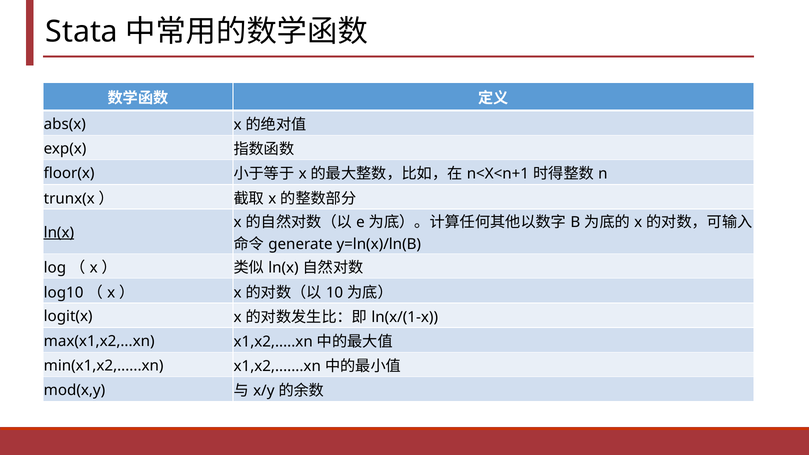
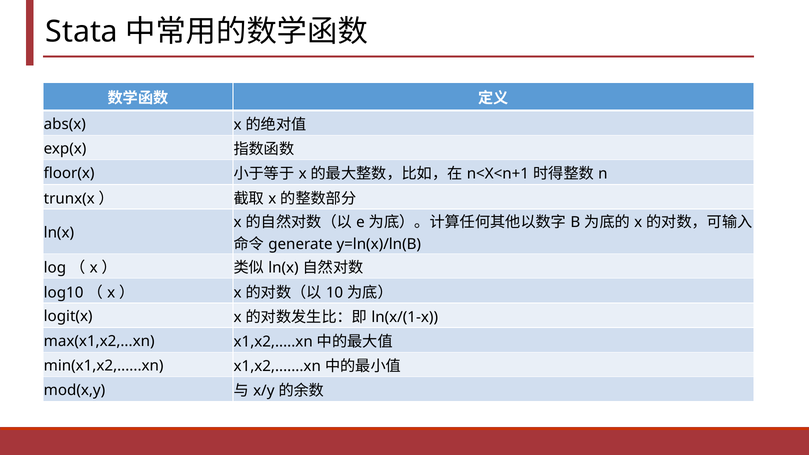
ln(x at (59, 233) underline: present -> none
